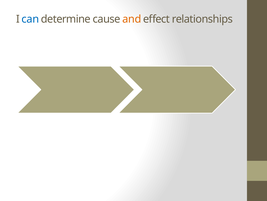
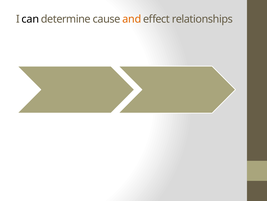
can colour: blue -> black
